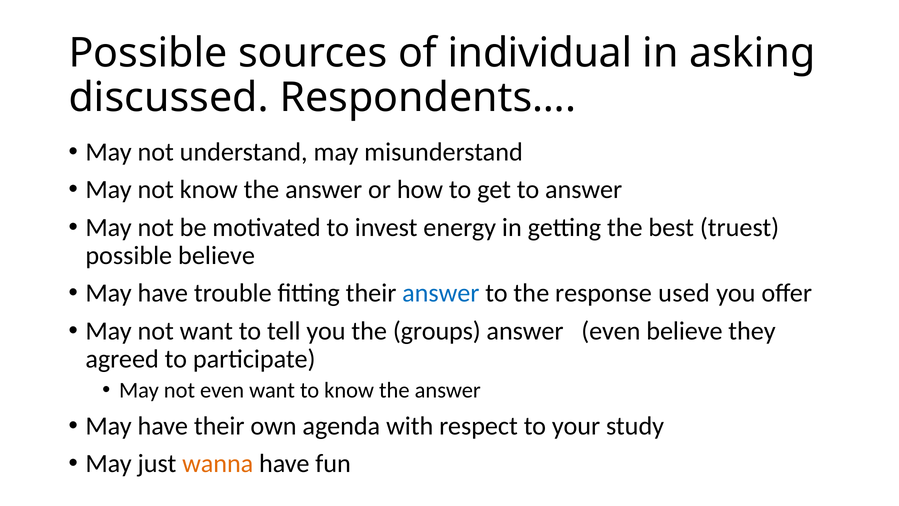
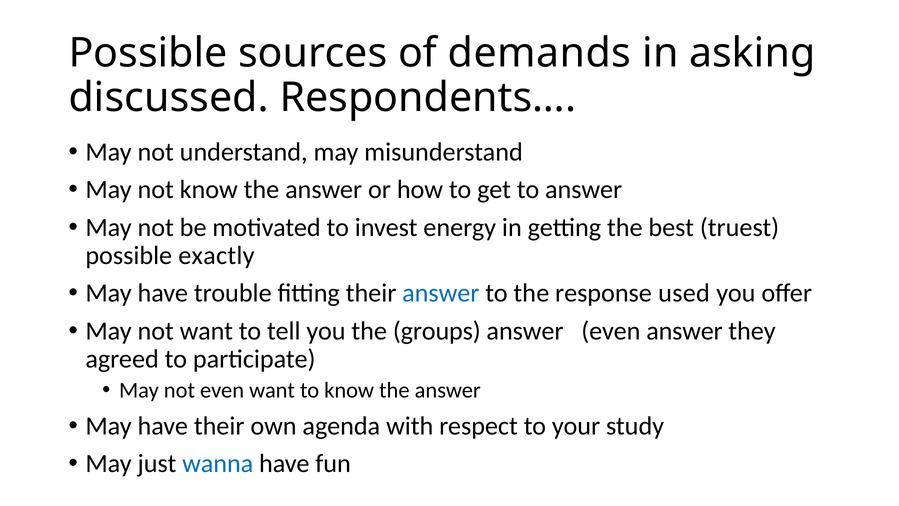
individual: individual -> demands
possible believe: believe -> exactly
even believe: believe -> answer
wanna colour: orange -> blue
